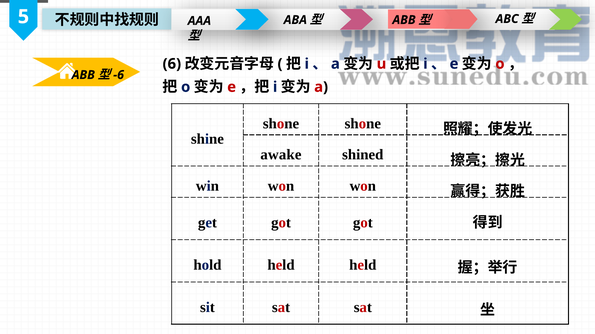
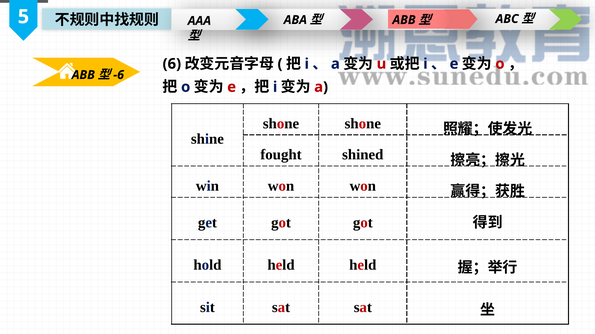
awake: awake -> fought
